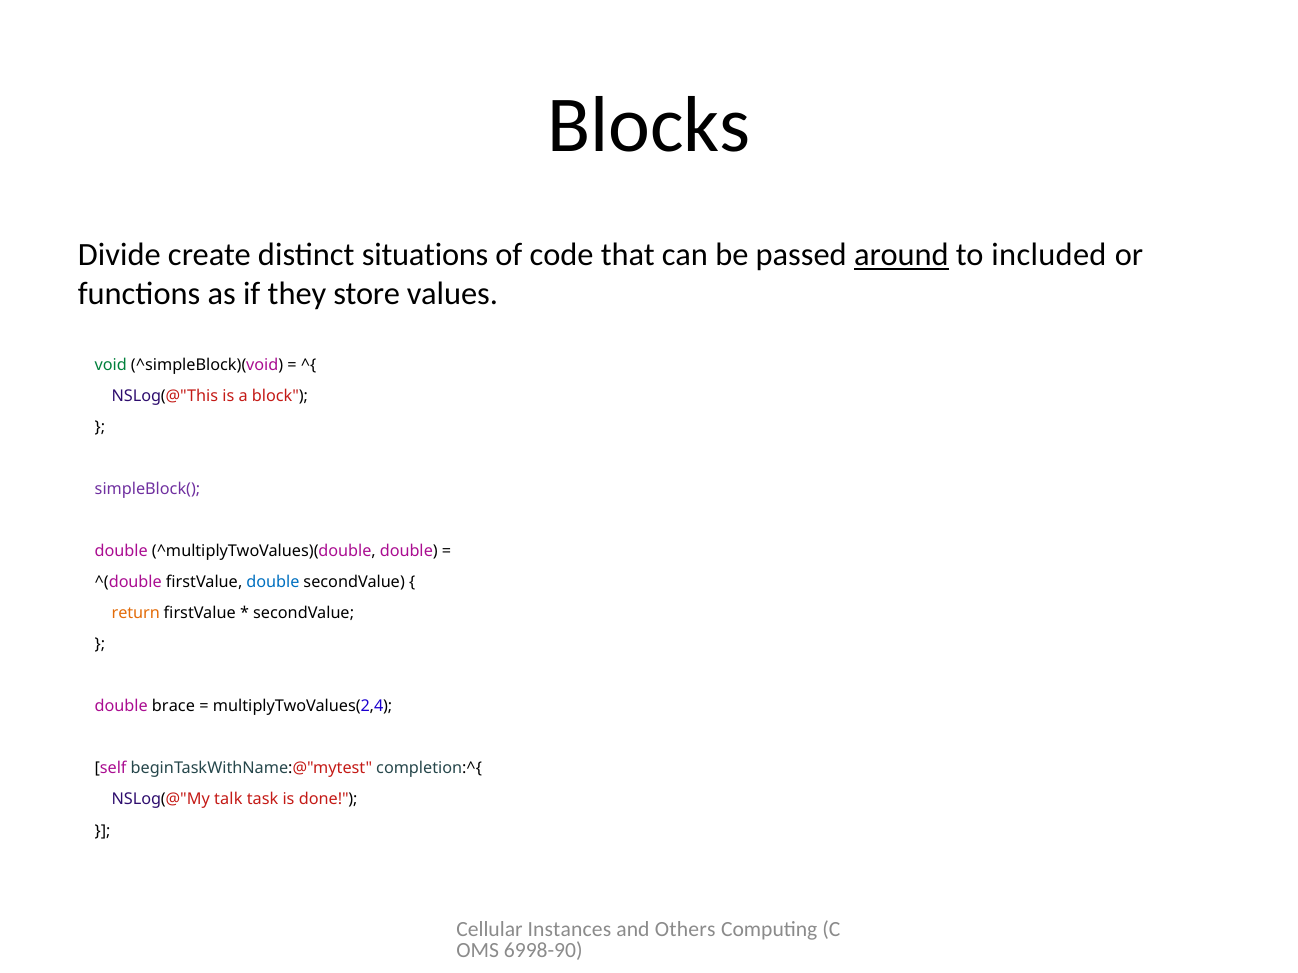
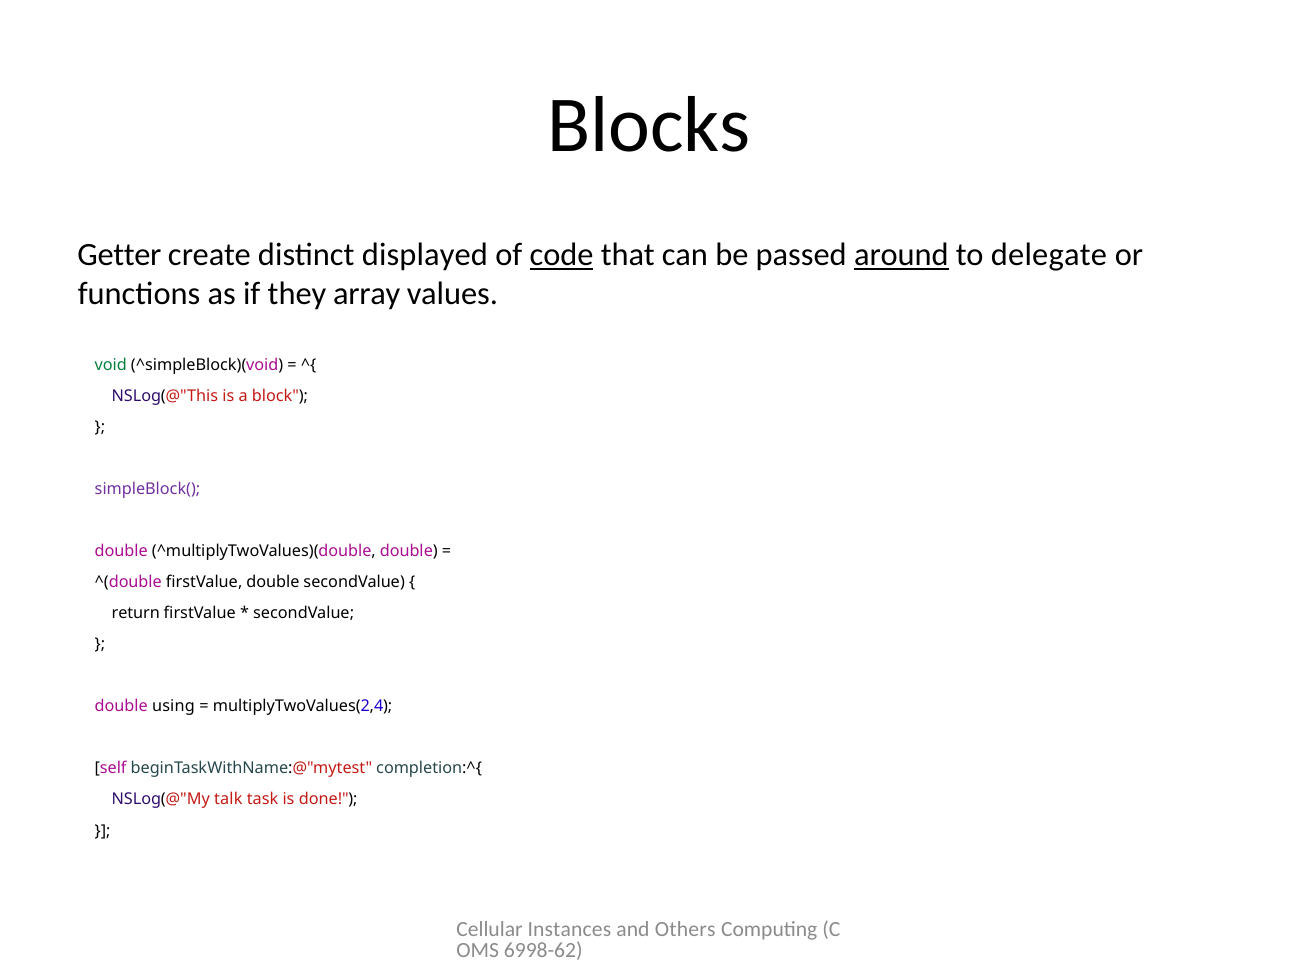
Divide: Divide -> Getter
situations: situations -> displayed
code underline: none -> present
included: included -> delegate
store: store -> array
double at (273, 583) colour: blue -> black
return colour: orange -> black
brace: brace -> using
6998-90: 6998-90 -> 6998-62
